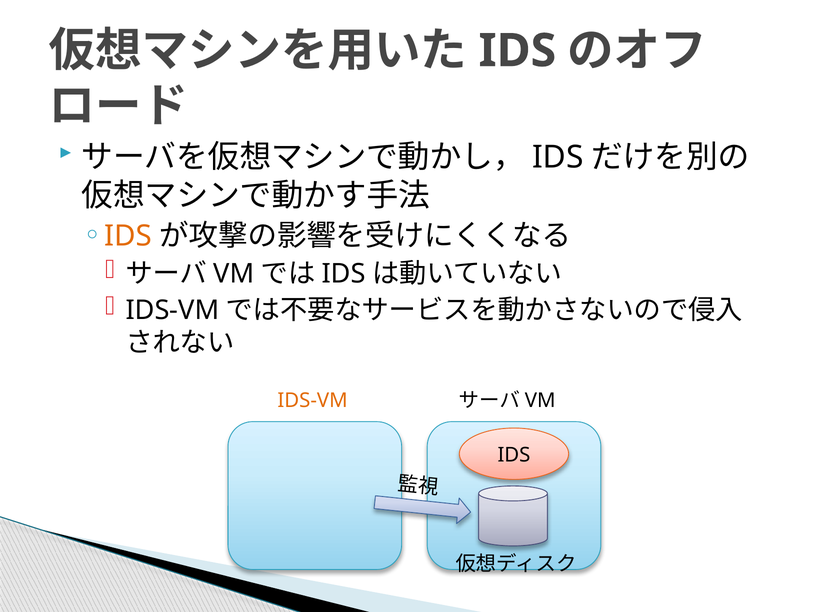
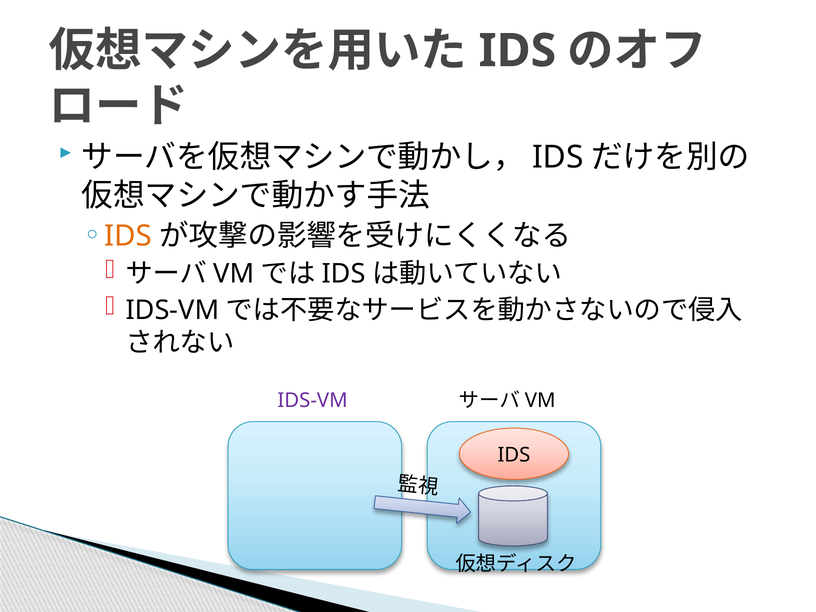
IDS-VM at (313, 401) colour: orange -> purple
